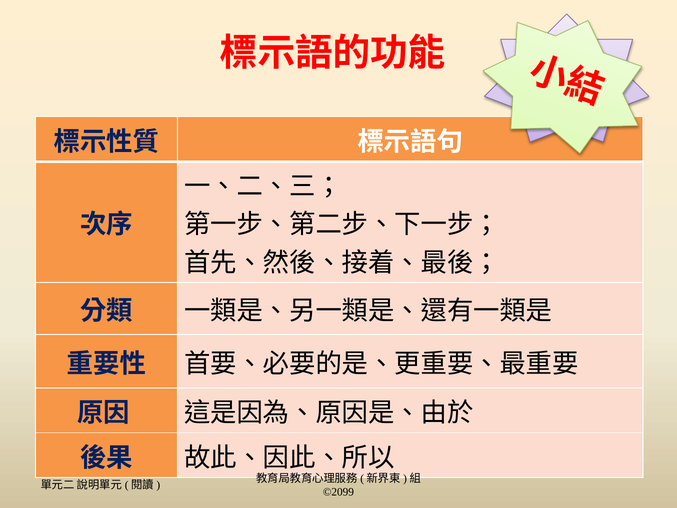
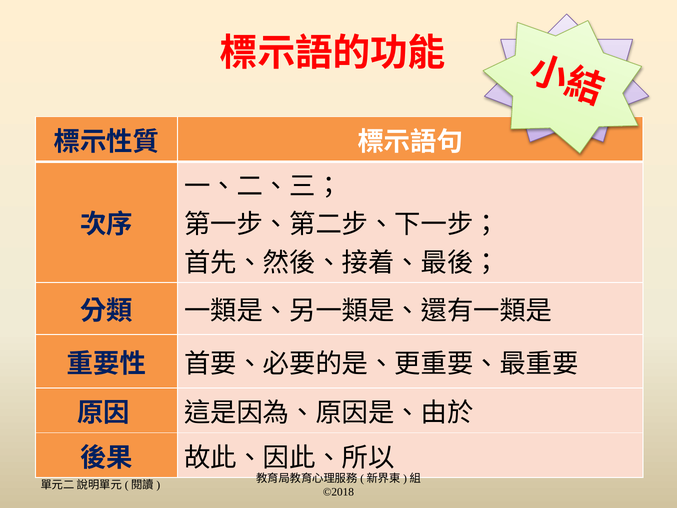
©2099: ©2099 -> ©2018
